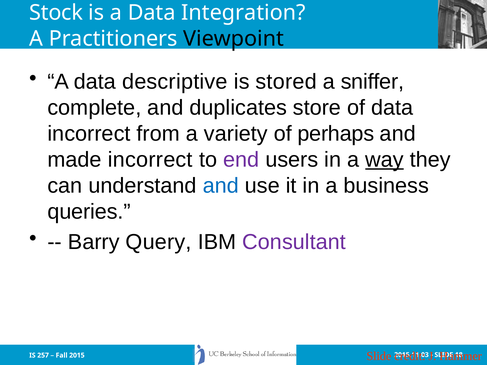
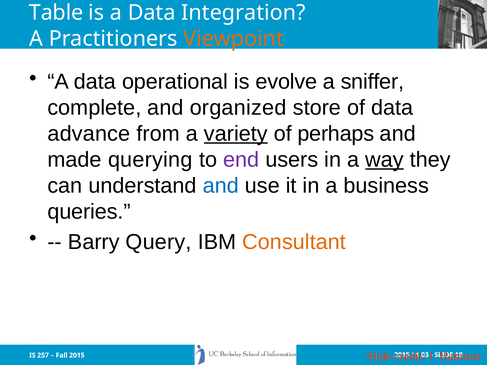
Stock: Stock -> Table
Viewpoint colour: black -> orange
descriptive: descriptive -> operational
stored: stored -> evolve
duplicates: duplicates -> organized
incorrect at (89, 134): incorrect -> advance
variety underline: none -> present
made incorrect: incorrect -> querying
Consultant colour: purple -> orange
